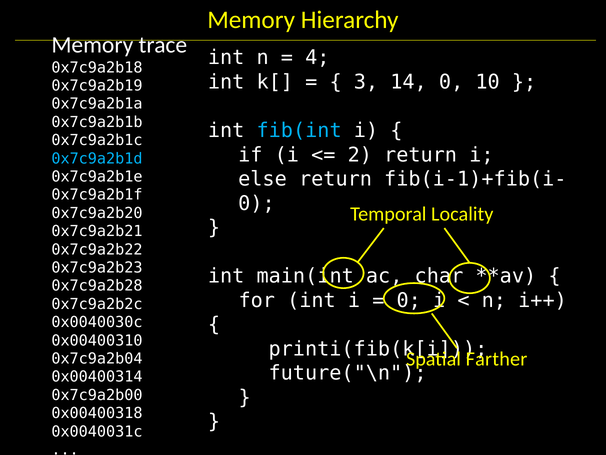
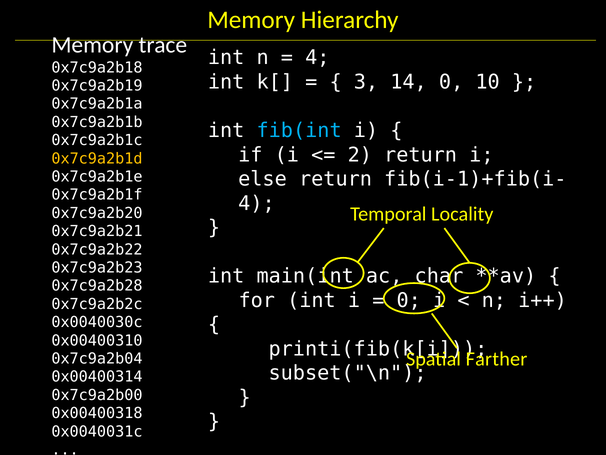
0x7c9a2b1d colour: light blue -> yellow
0 at (256, 203): 0 -> 4
future("\n: future("\n -> subset("\n
